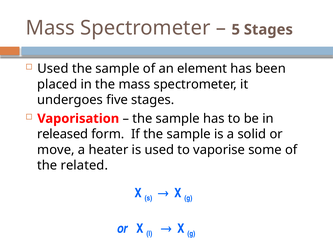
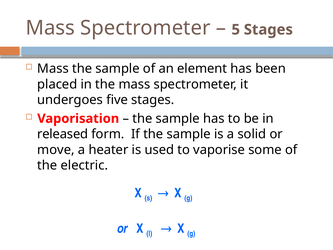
Used at (53, 69): Used -> Mass
related: related -> electric
